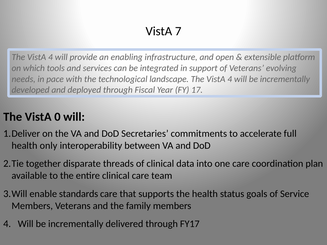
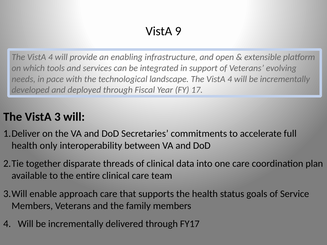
7: 7 -> 9
0: 0 -> 3
standards: standards -> approach
